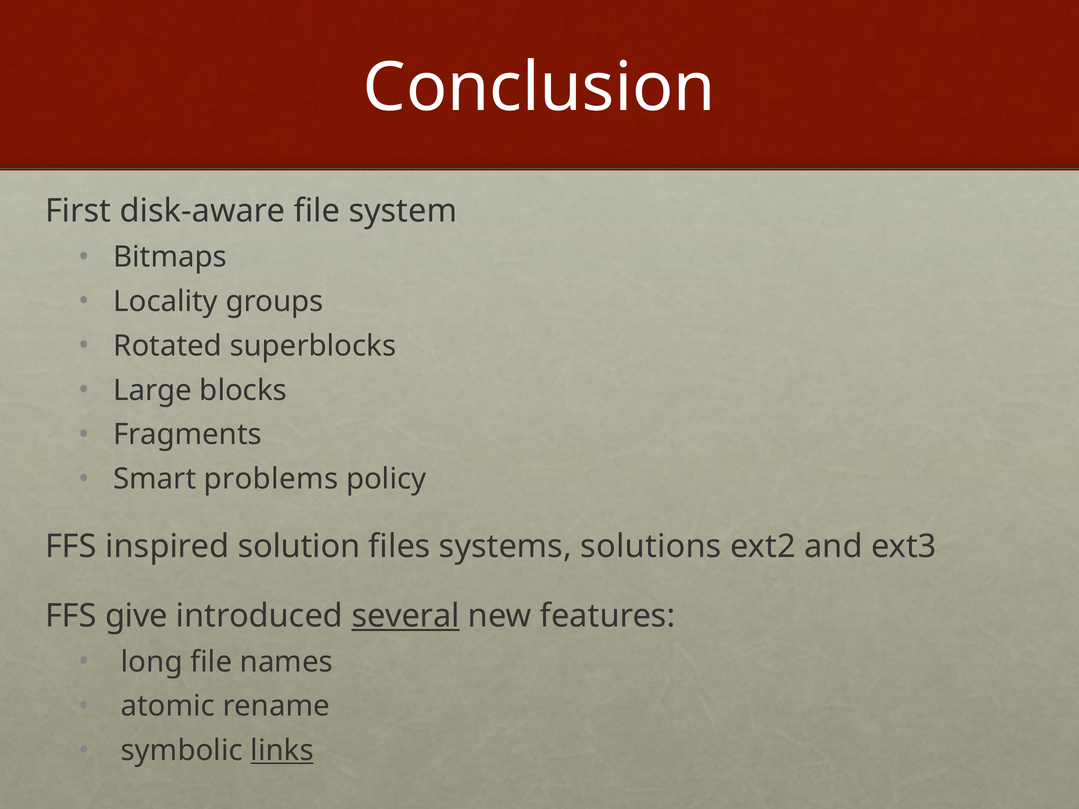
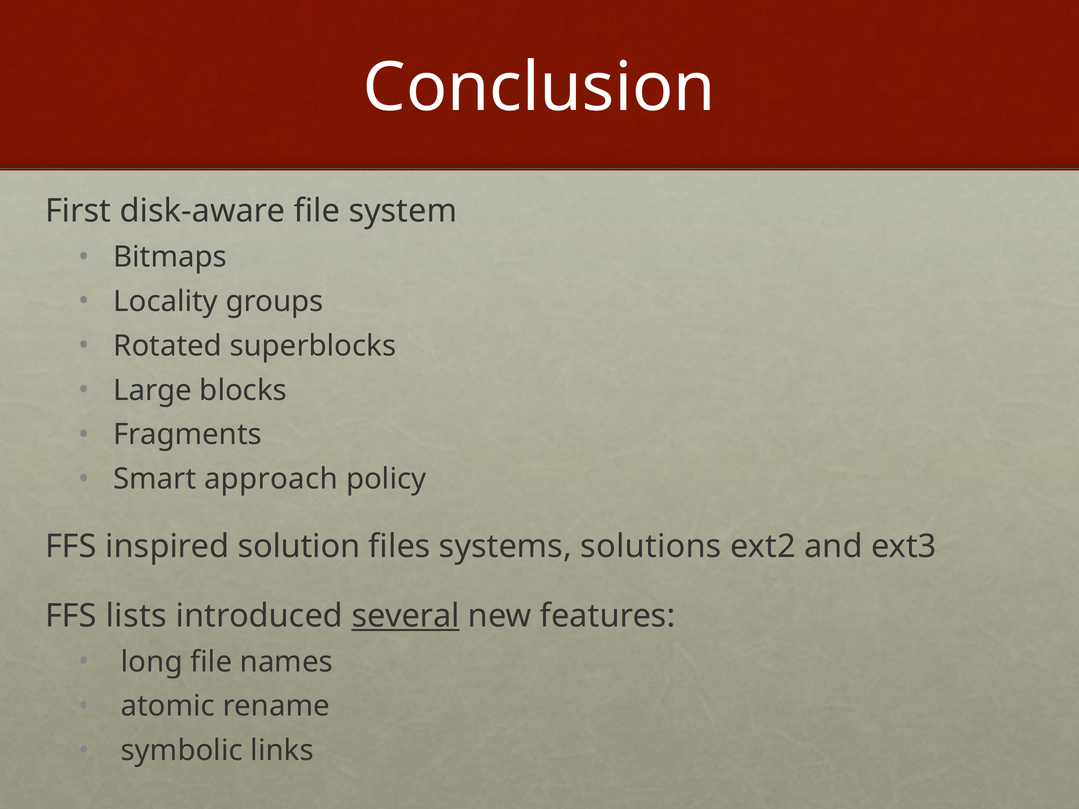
problems: problems -> approach
give: give -> lists
links underline: present -> none
